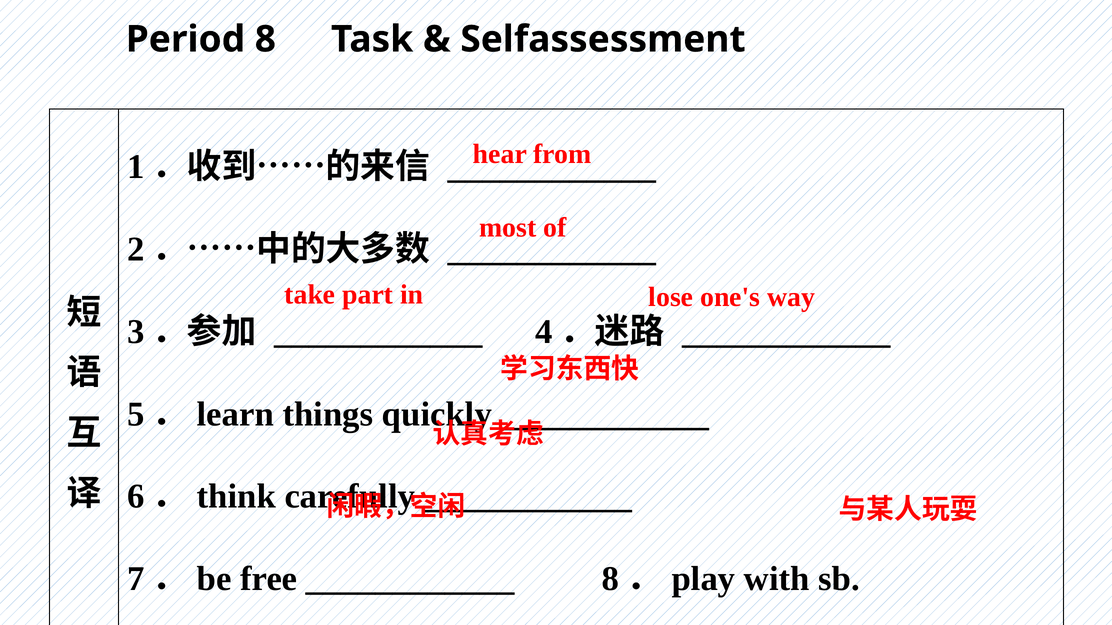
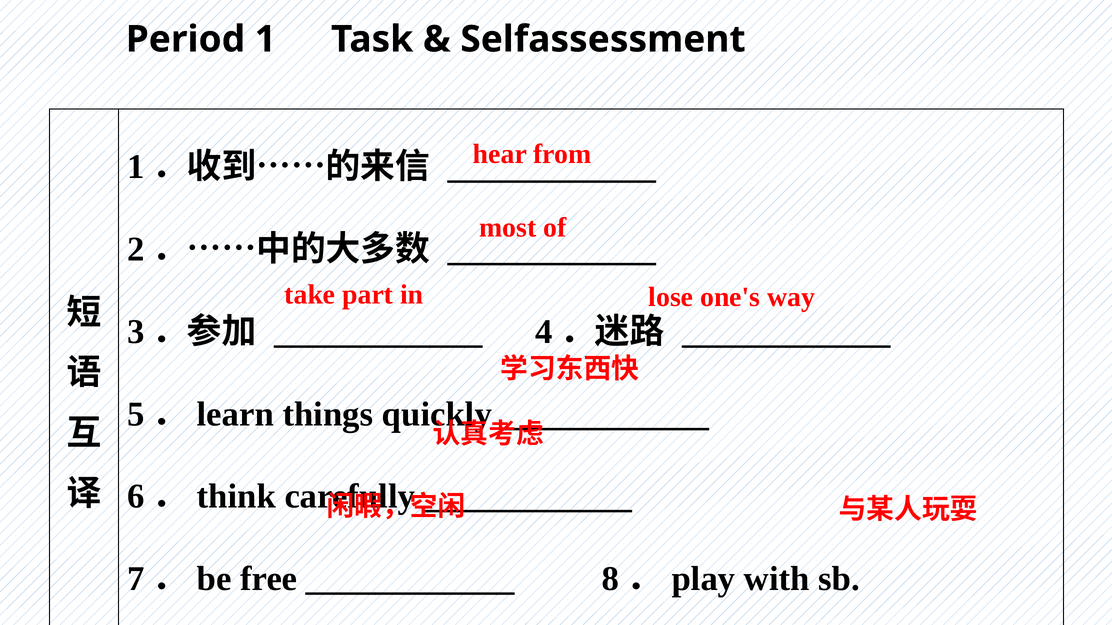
Period 8: 8 -> 1
